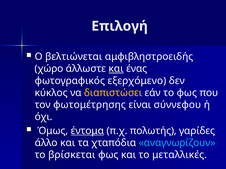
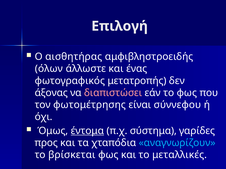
βελτιώνεται: βελτιώνεται -> αισθητήρας
χώρο: χώρο -> όλων
και at (116, 69) underline: present -> none
εξερχόμενο: εξερχόμενο -> μετατροπής
κύκλος: κύκλος -> άξονας
διαπιστώσει colour: yellow -> pink
πολωτής: πολωτής -> σύστημα
άλλο: άλλο -> προς
